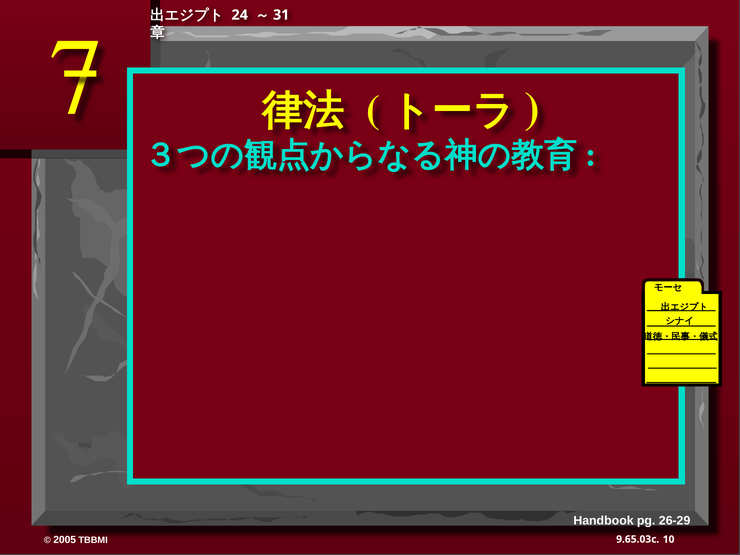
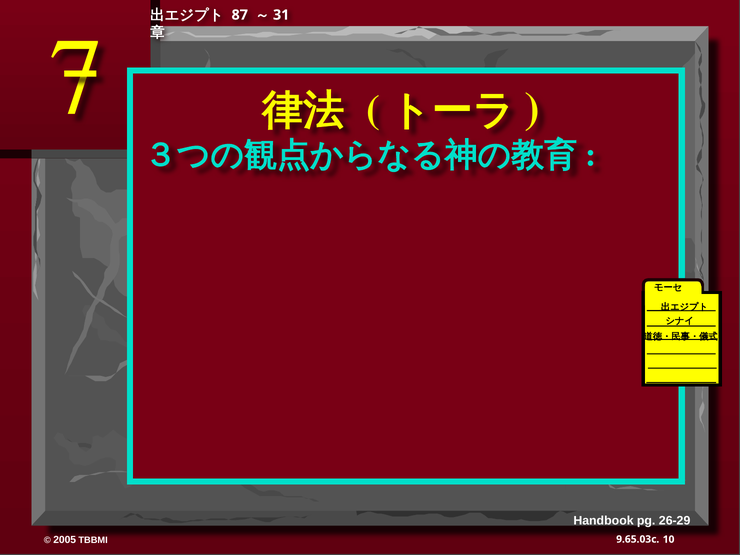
24: 24 -> 87
